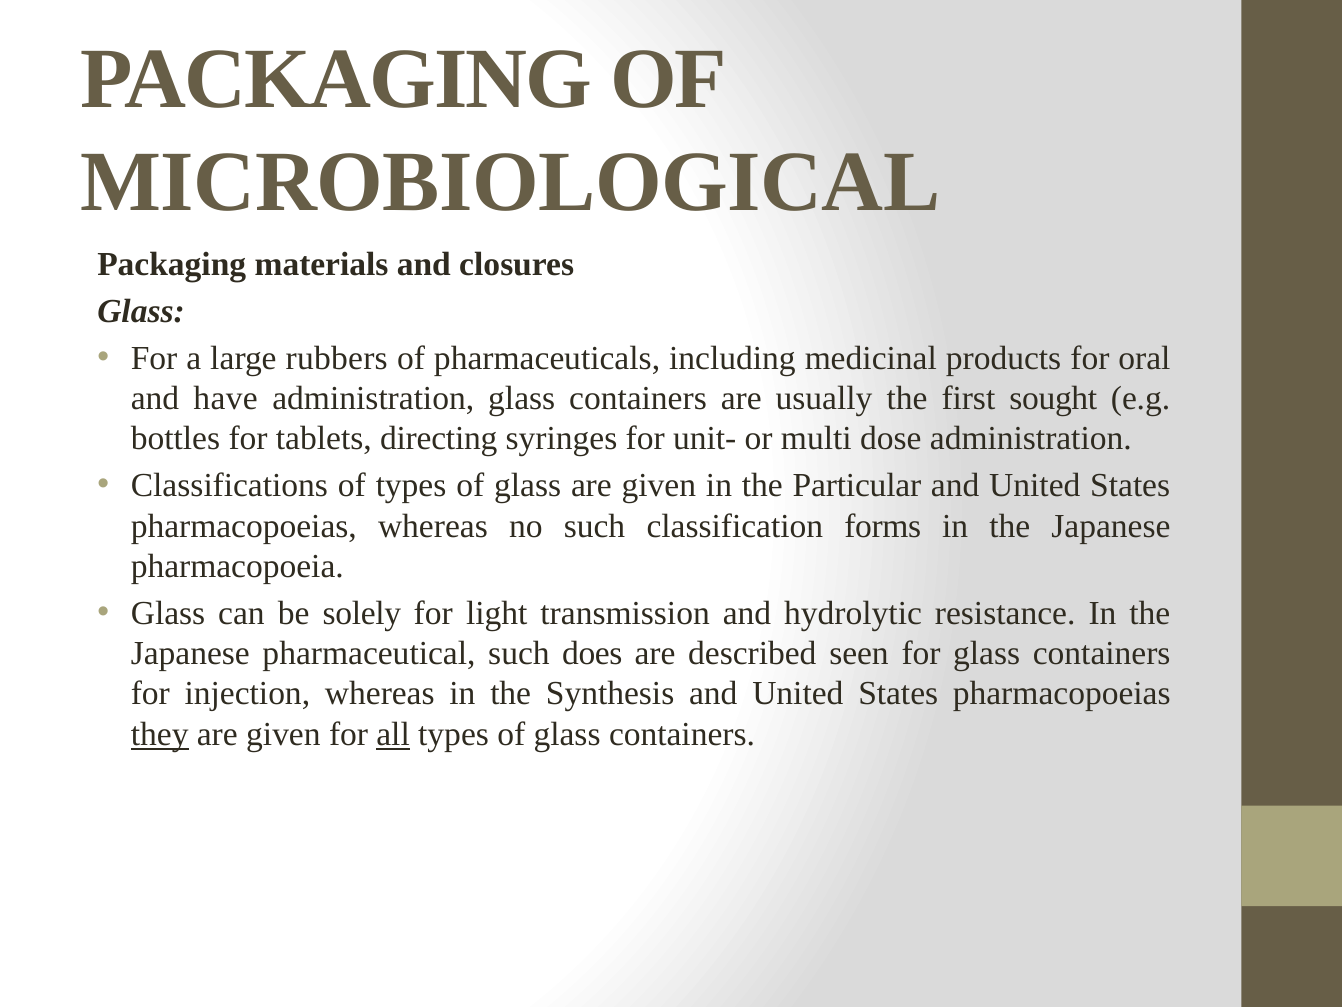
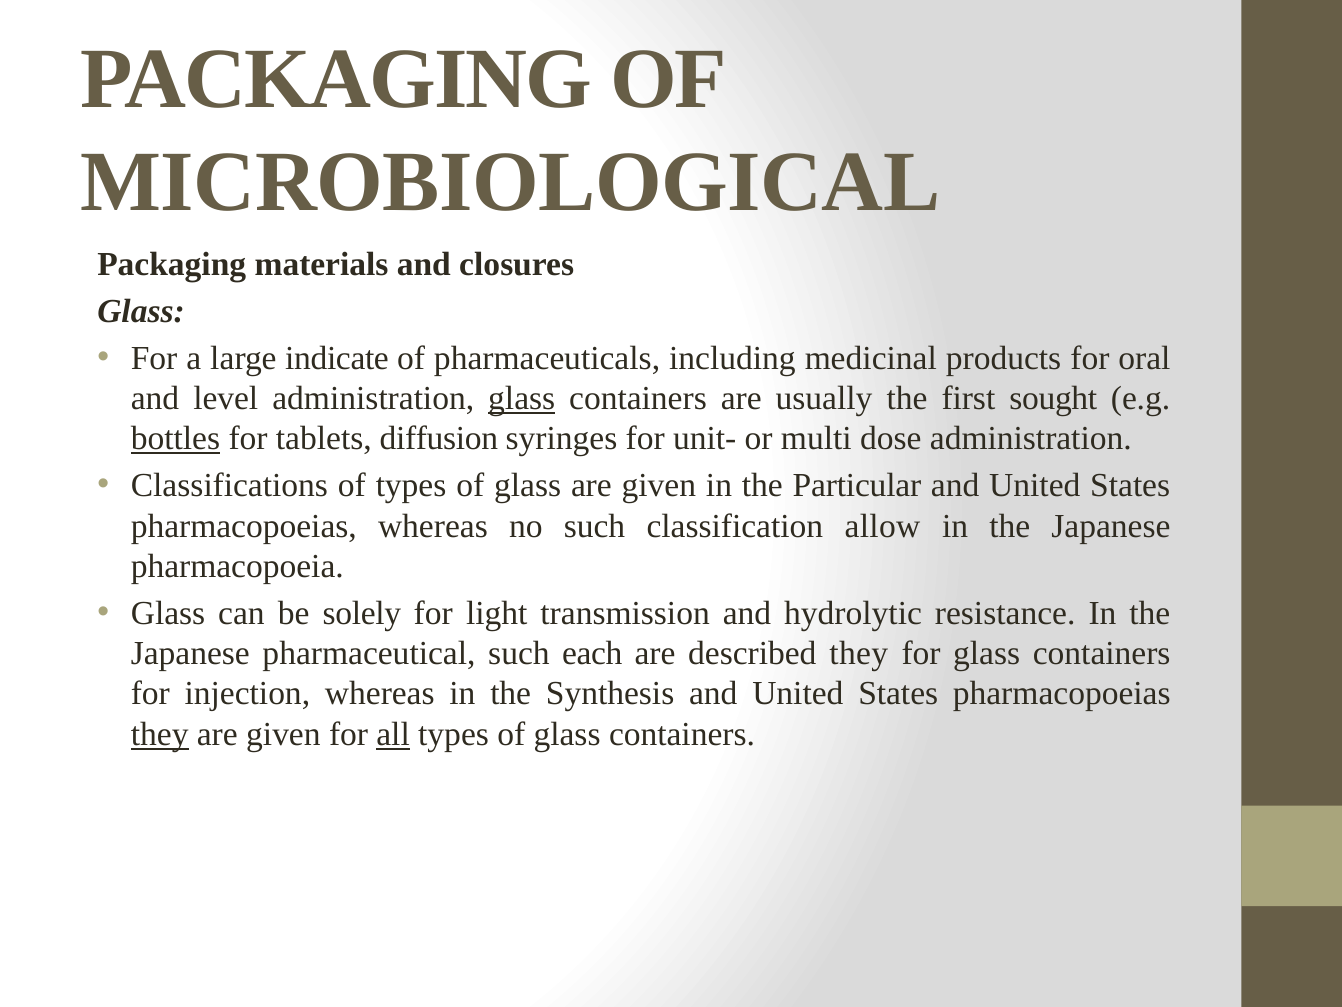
rubbers: rubbers -> indicate
have: have -> level
glass at (522, 398) underline: none -> present
bottles underline: none -> present
directing: directing -> diffusion
forms: forms -> allow
does: does -> each
described seen: seen -> they
